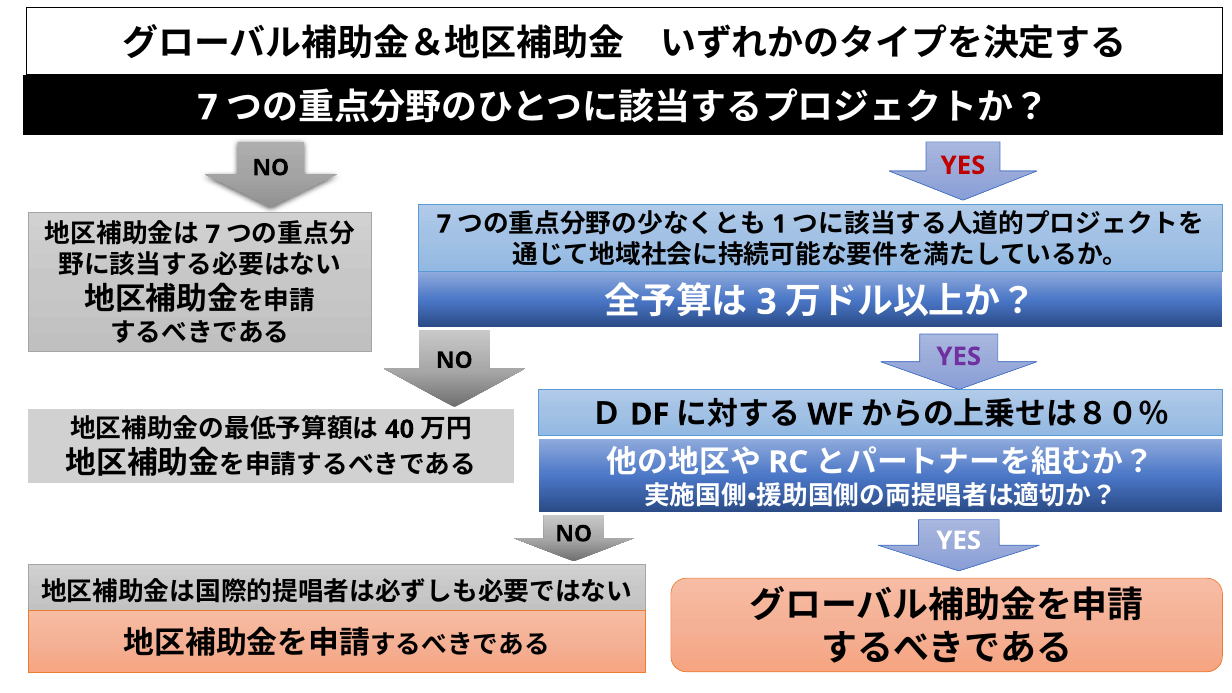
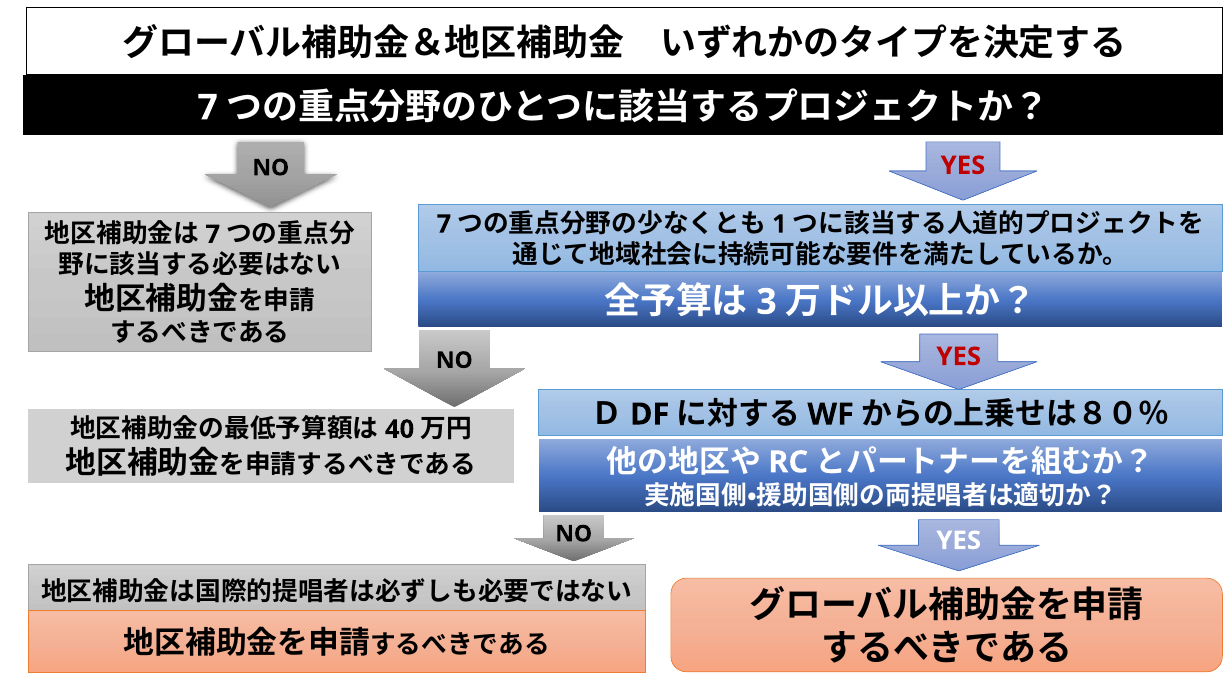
YES at (959, 357) colour: purple -> red
